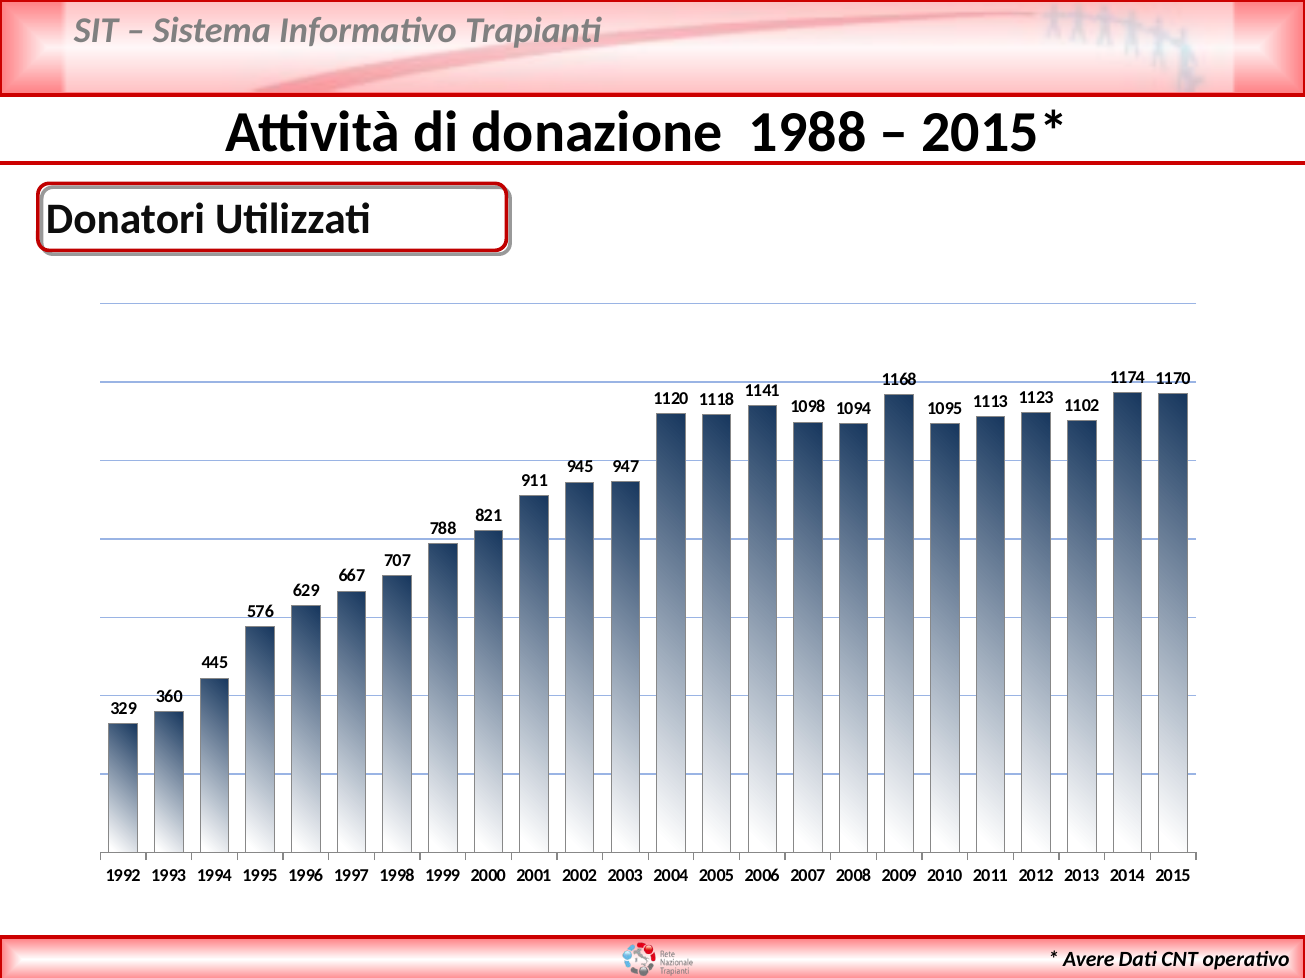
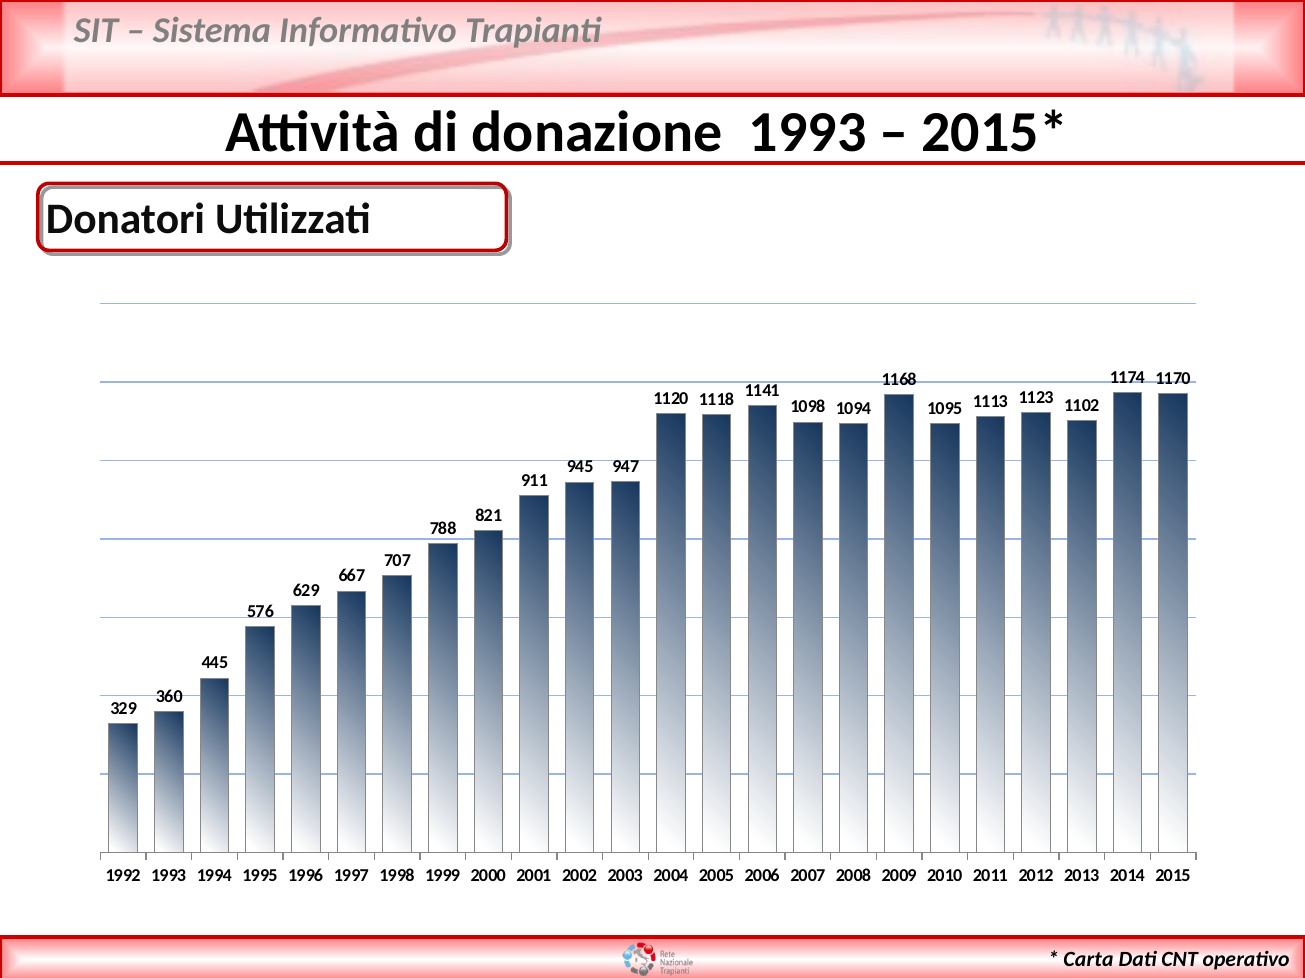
donazione 1988: 1988 -> 1993
Avere: Avere -> Carta
